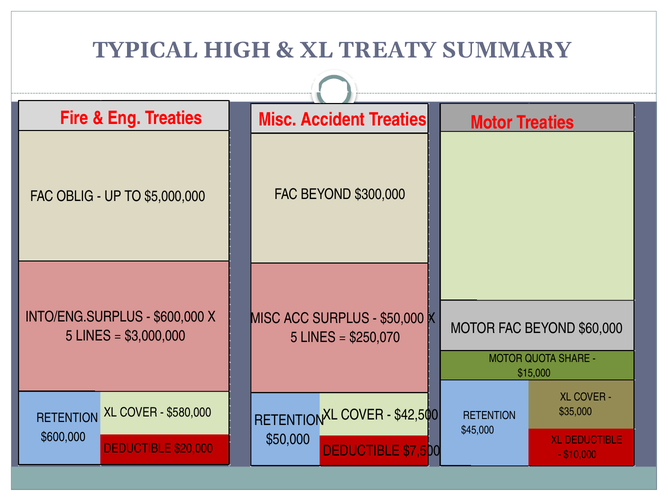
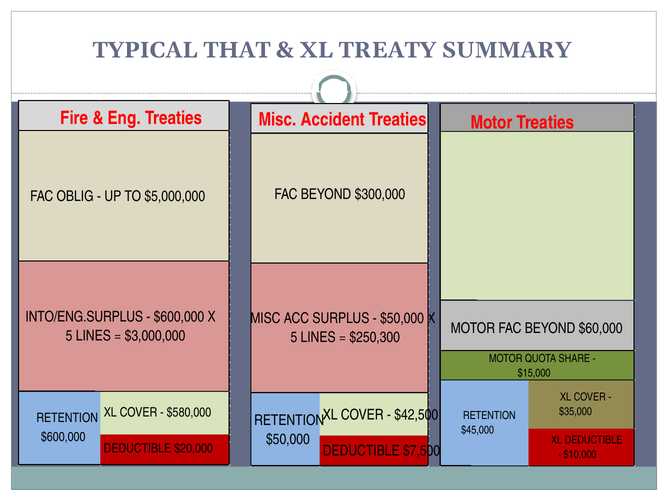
HIGH: HIGH -> THAT
$250,070: $250,070 -> $250,300
